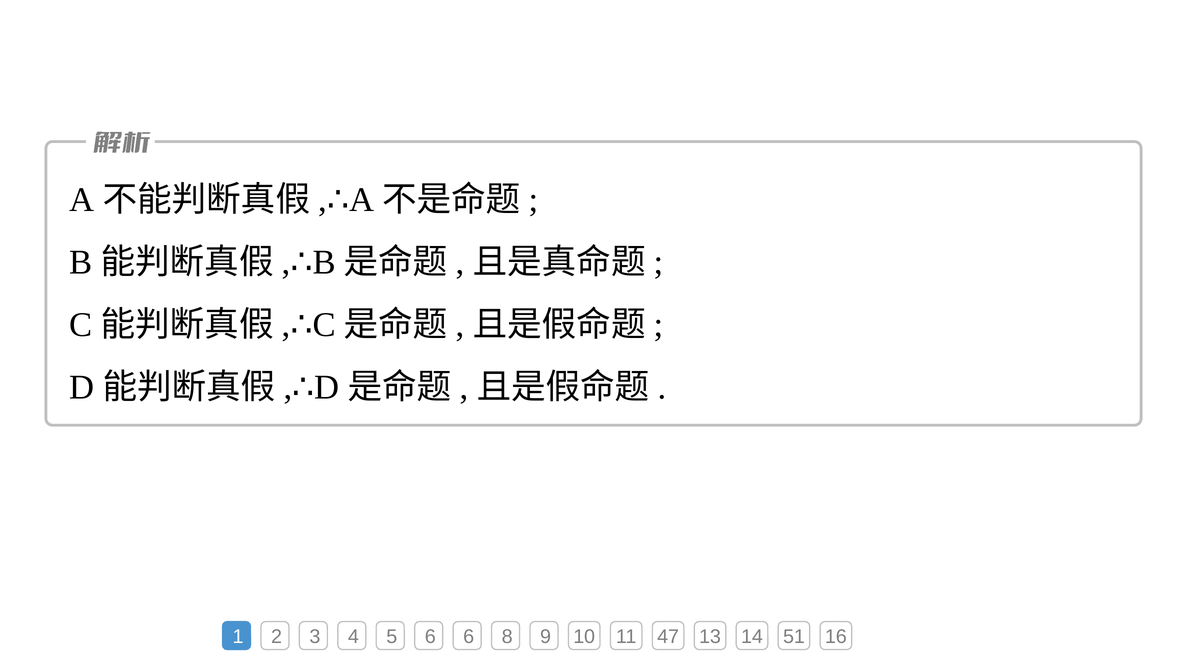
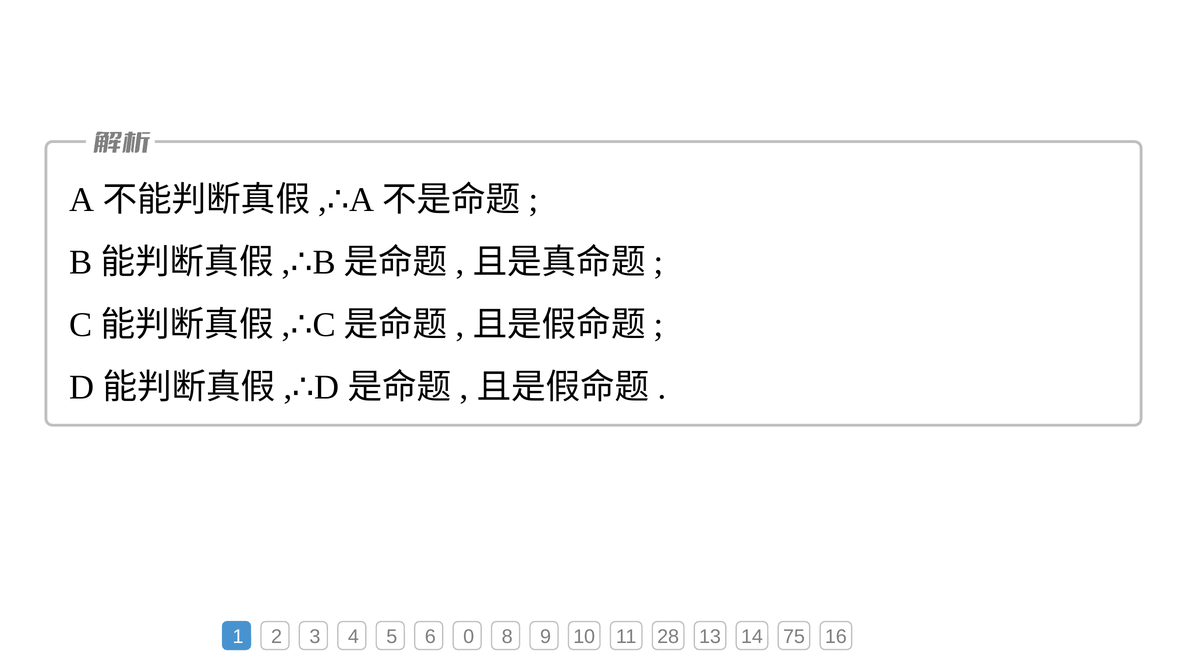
6 6: 6 -> 0
47: 47 -> 28
51: 51 -> 75
